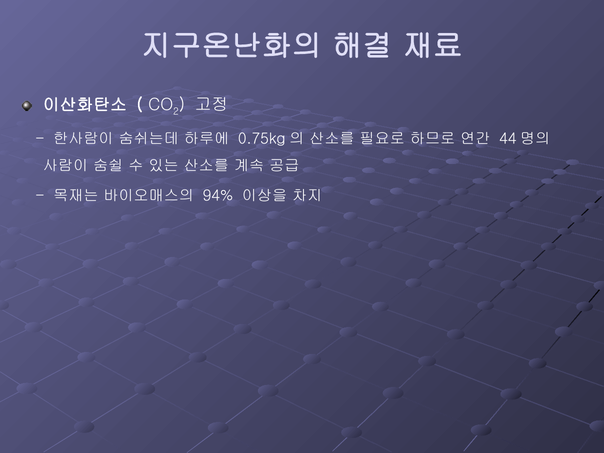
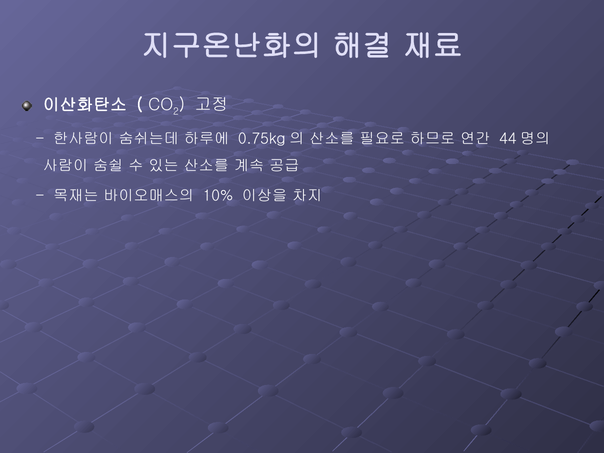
94%: 94% -> 10%
